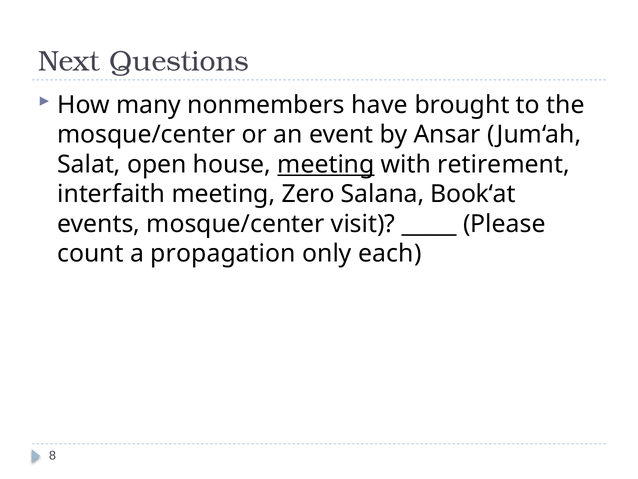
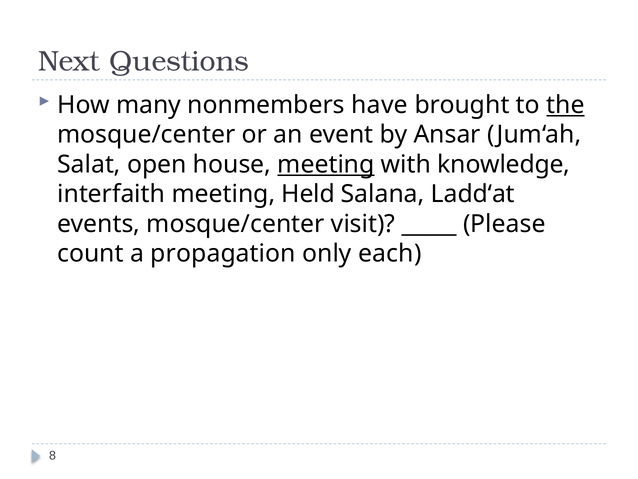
the underline: none -> present
retirement: retirement -> knowledge
Zero: Zero -> Held
Book‘at: Book‘at -> Ladd‘at
